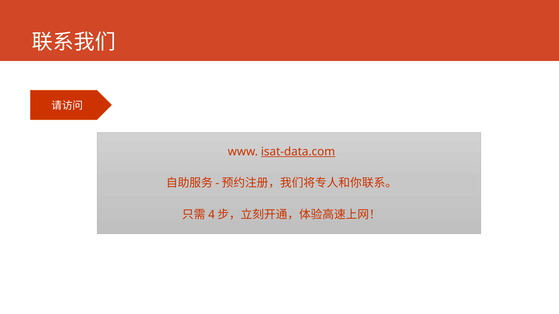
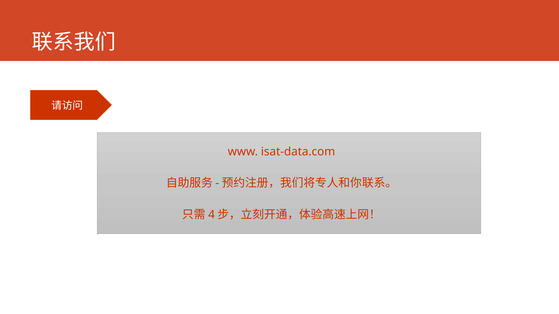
isat-data.com underline: present -> none
